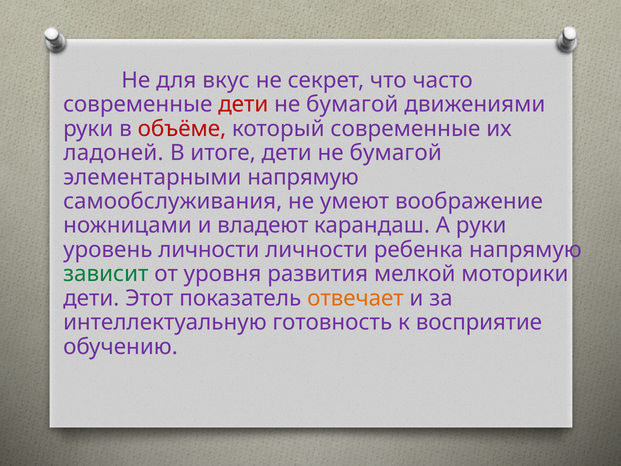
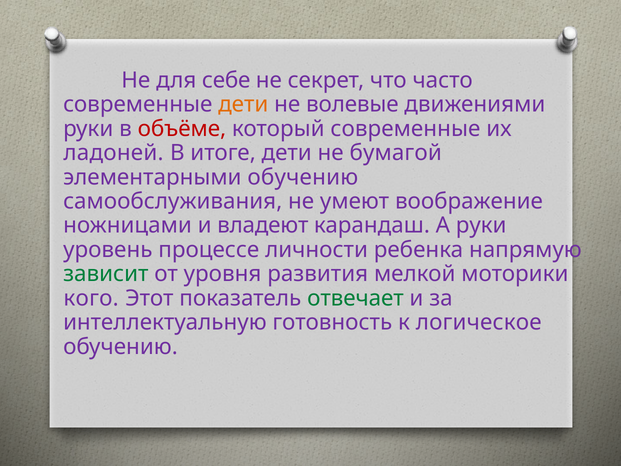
вкус: вкус -> себе
дети at (243, 104) colour: red -> orange
бумагой at (352, 104): бумагой -> волевые
элементарными напрямую: напрямую -> обучению
уровень личности: личности -> процессе
дети at (91, 298): дети -> кого
отвечает colour: orange -> green
восприятие: восприятие -> логическое
